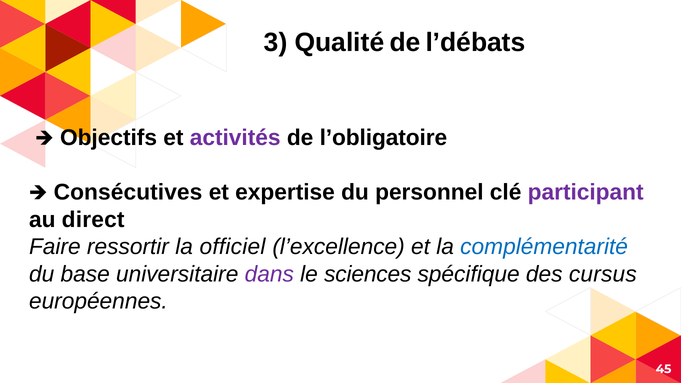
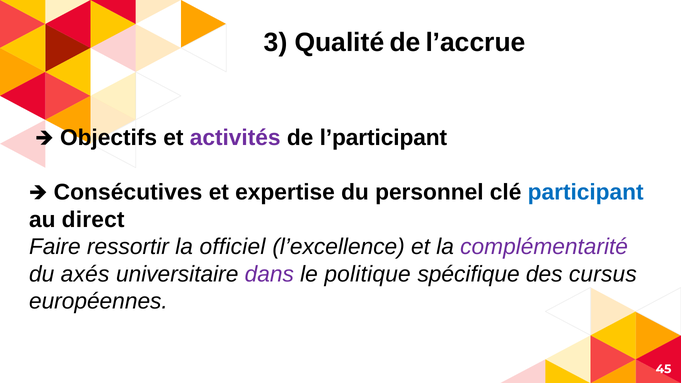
l’débats: l’débats -> l’accrue
l’obligatoire: l’obligatoire -> l’participant
participant colour: purple -> blue
complémentarité colour: blue -> purple
base: base -> axés
sciences: sciences -> politique
